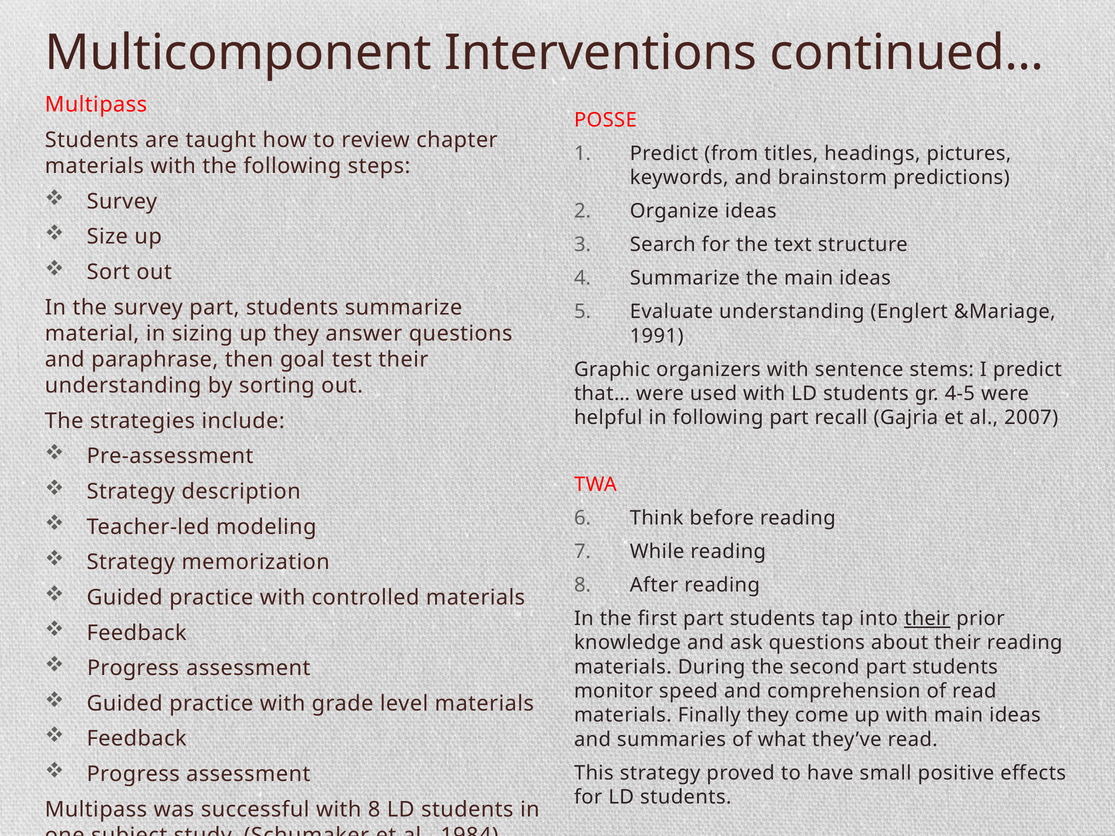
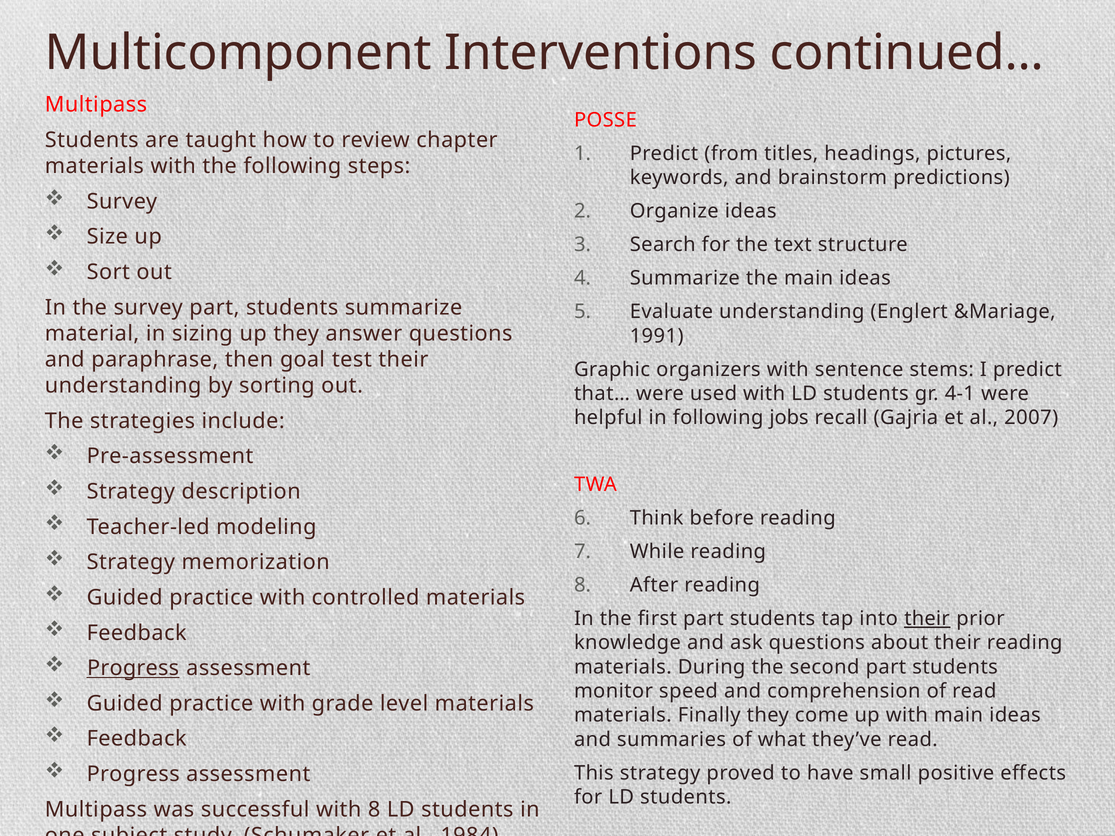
4-5: 4-5 -> 4-1
following part: part -> jobs
Progress at (133, 668) underline: none -> present
